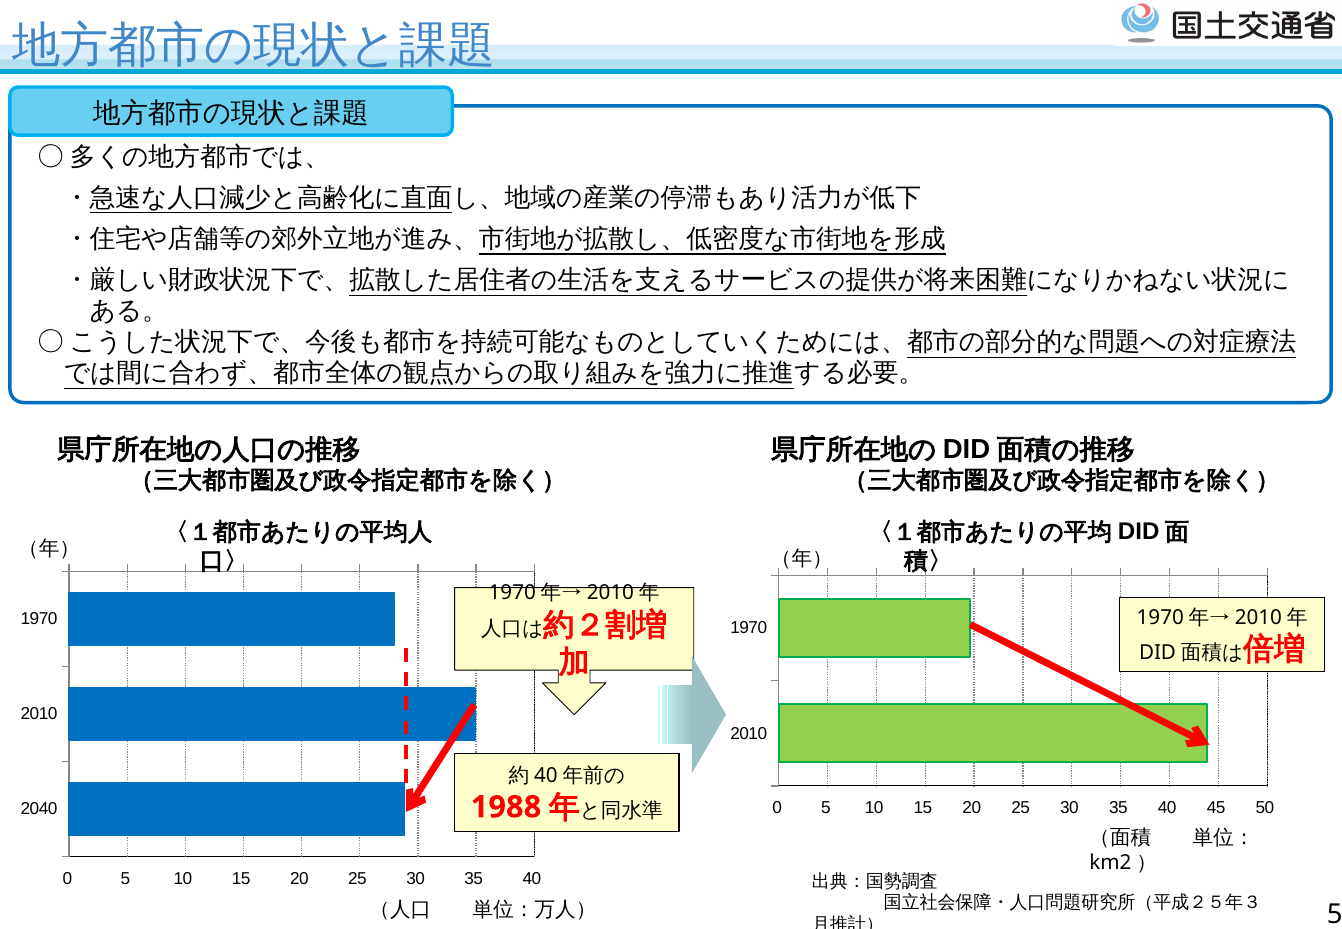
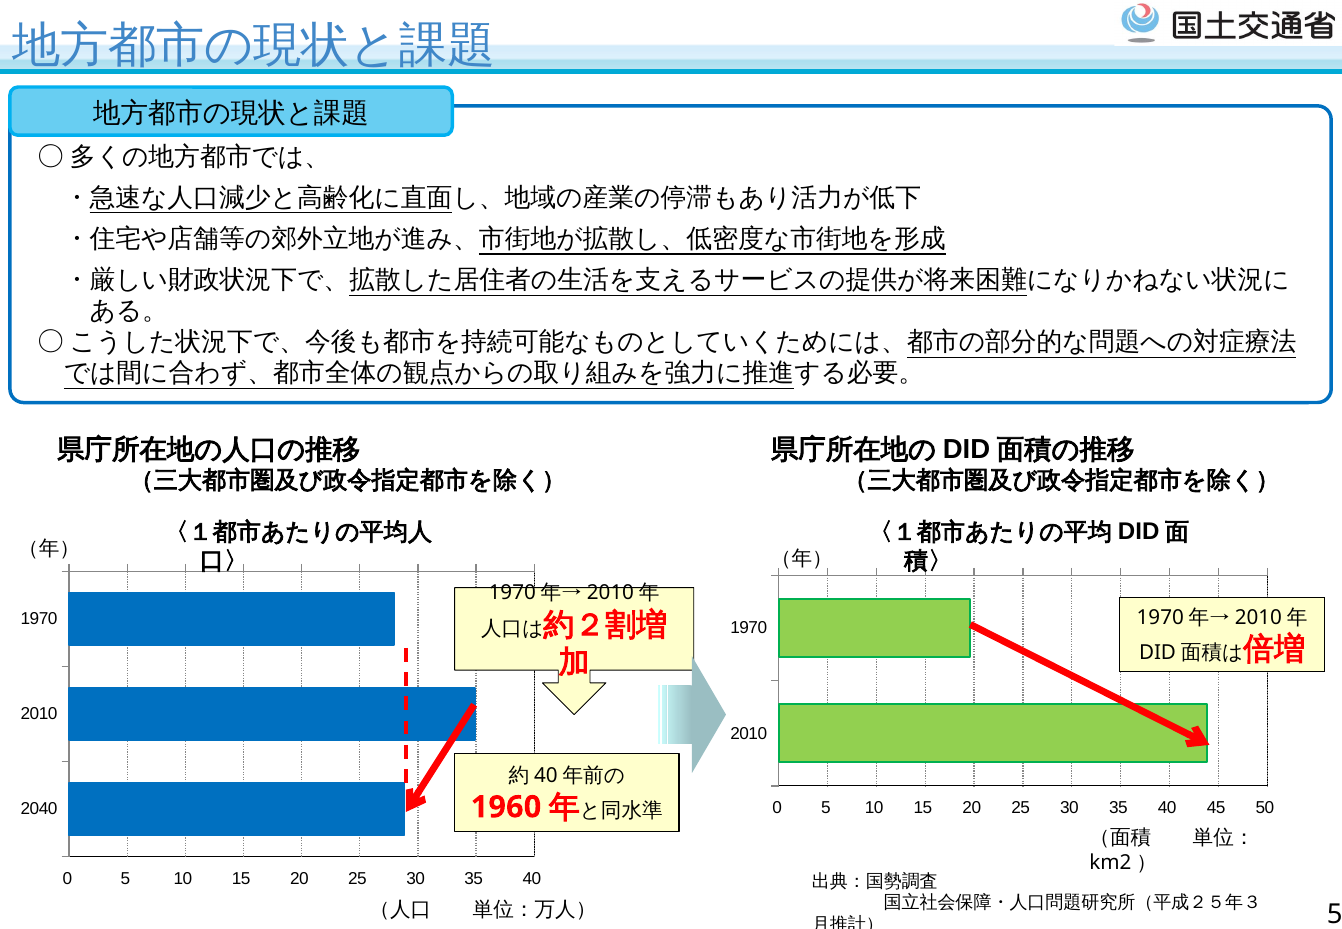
1988: 1988 -> 1960
